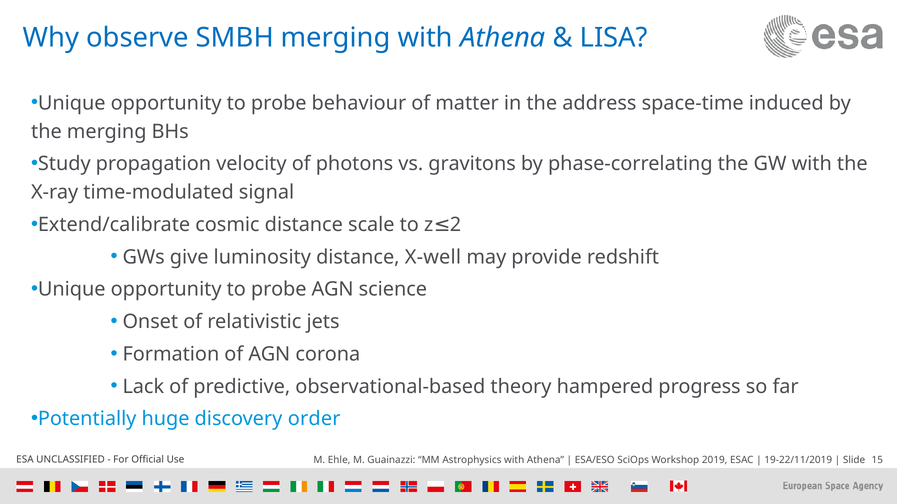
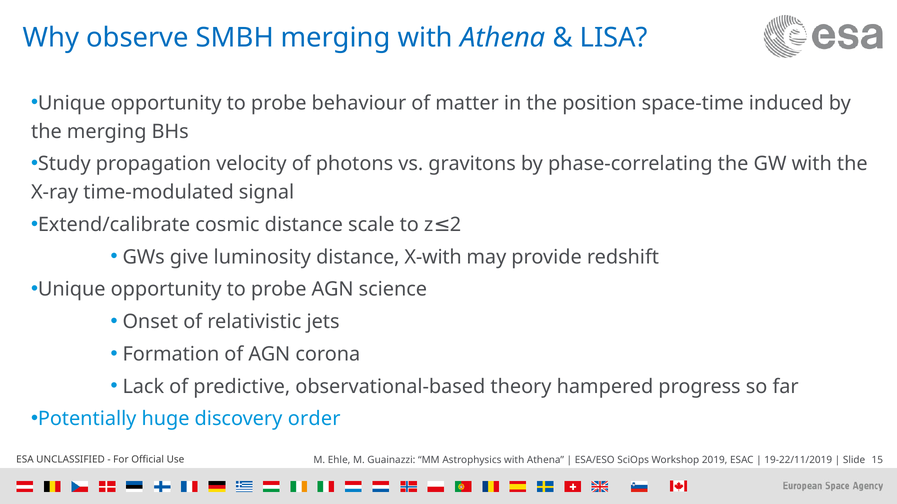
address: address -> position
X-well: X-well -> X-with
